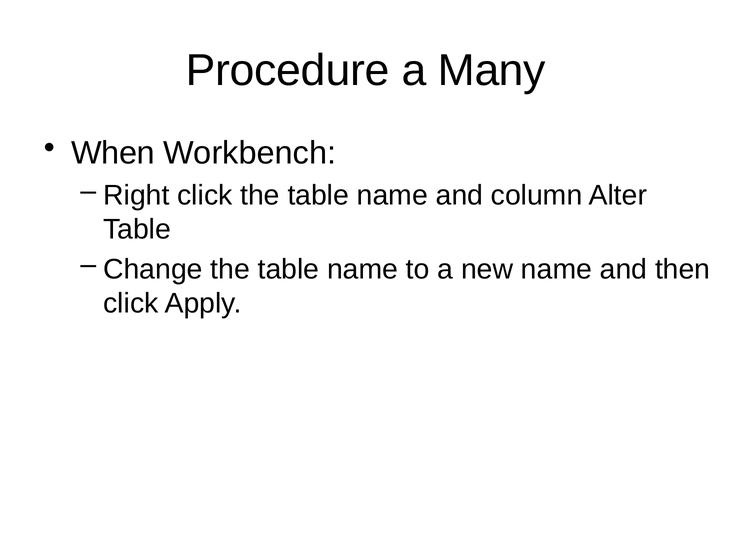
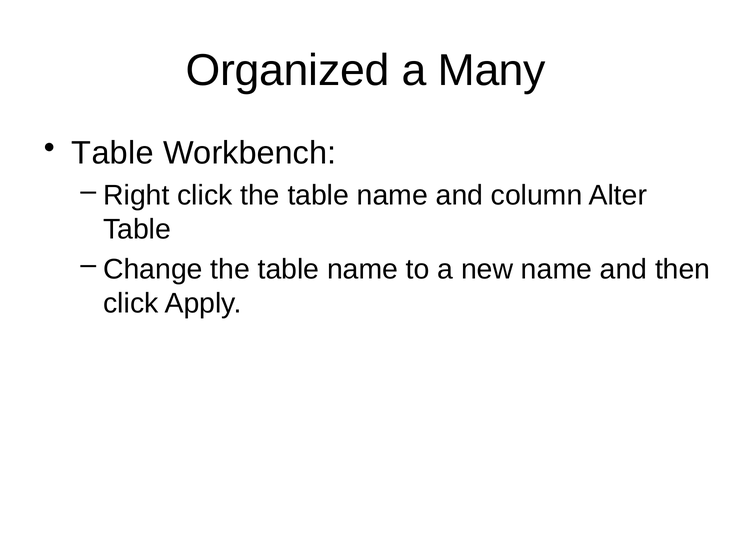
Procedure: Procedure -> Organized
When at (113, 153): When -> Table
